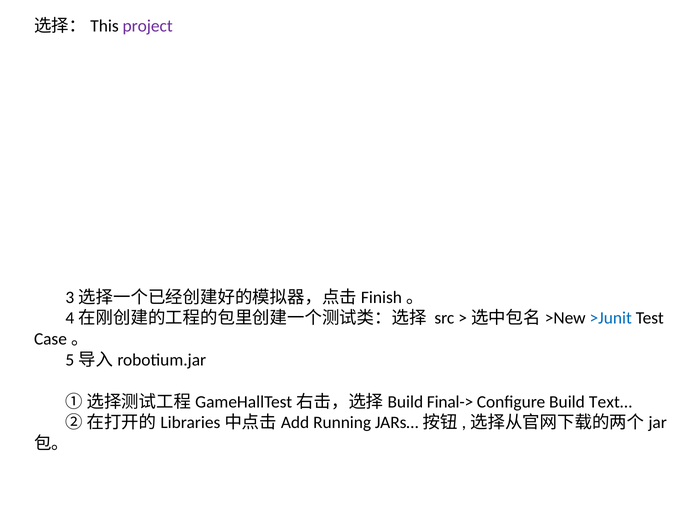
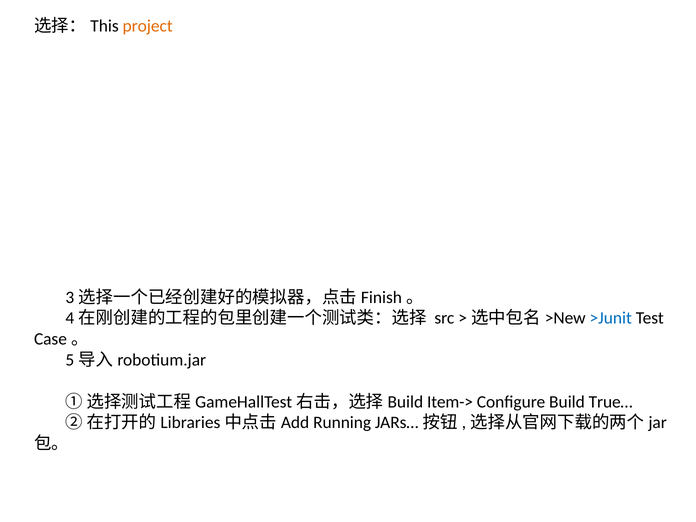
project colour: purple -> orange
Final->: Final-> -> Item->
Text…: Text… -> True…
